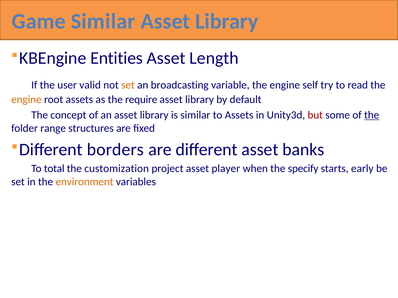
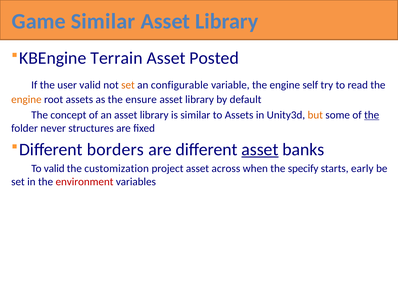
Entities: Entities -> Terrain
Length: Length -> Posted
broadcasting: broadcasting -> configurable
require: require -> ensure
but colour: red -> orange
range: range -> never
asset at (260, 150) underline: none -> present
To total: total -> valid
player: player -> across
environment colour: orange -> red
